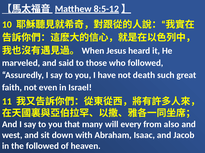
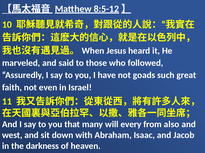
death: death -> goads
the followed: followed -> darkness
